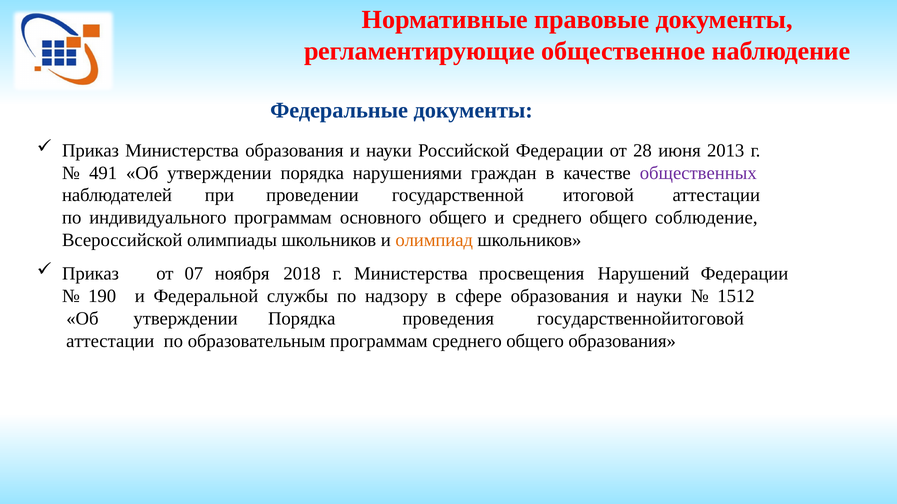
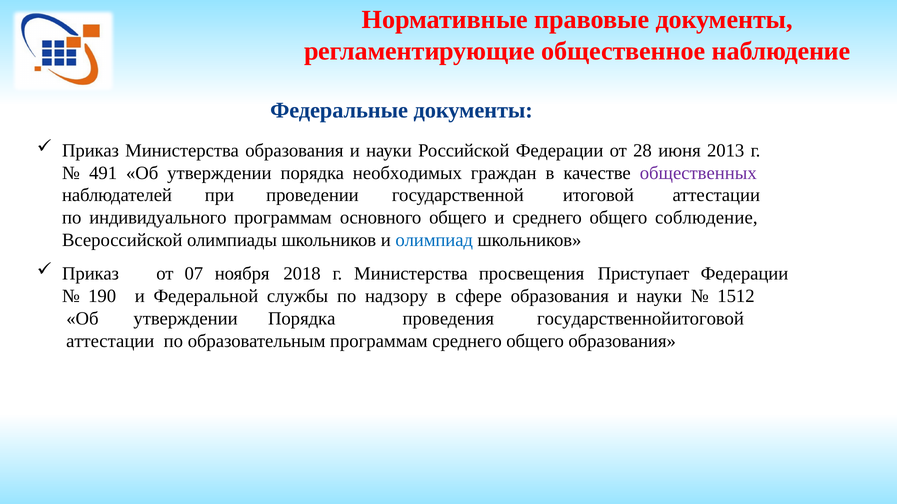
нарушениями: нарушениями -> необходимых
олимпиад colour: orange -> blue
Нарушений: Нарушений -> Приступает
